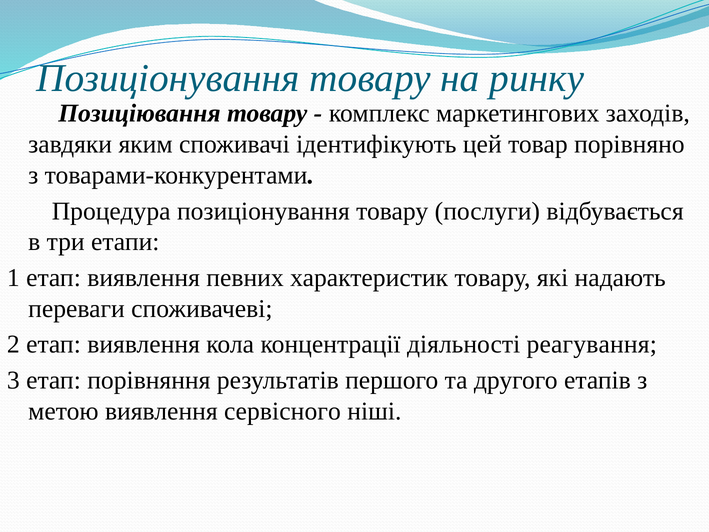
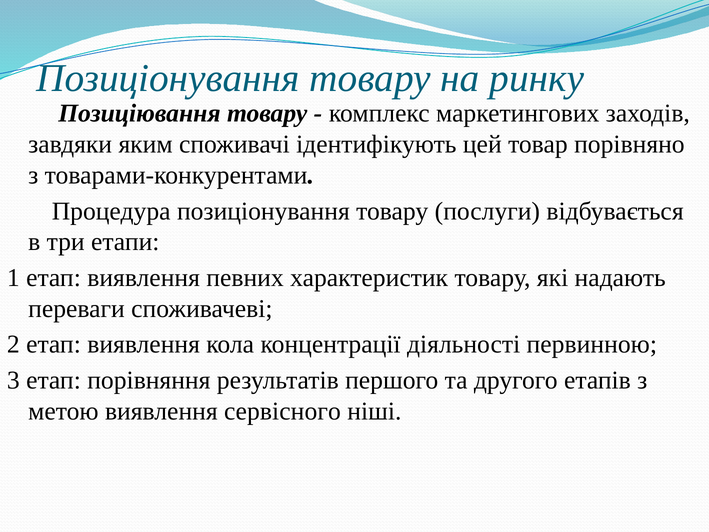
реагування: реагування -> первинною
